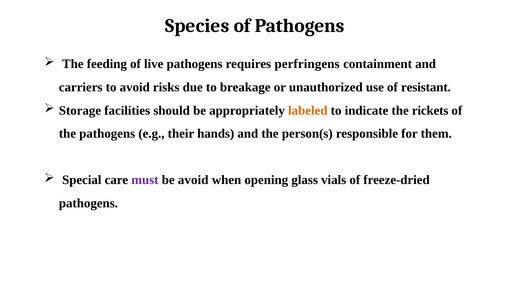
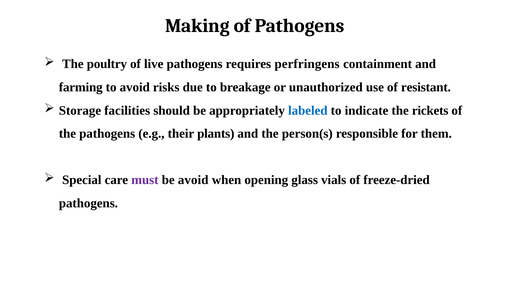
Species: Species -> Making
feeding: feeding -> poultry
carriers: carriers -> farming
labeled colour: orange -> blue
hands: hands -> plants
